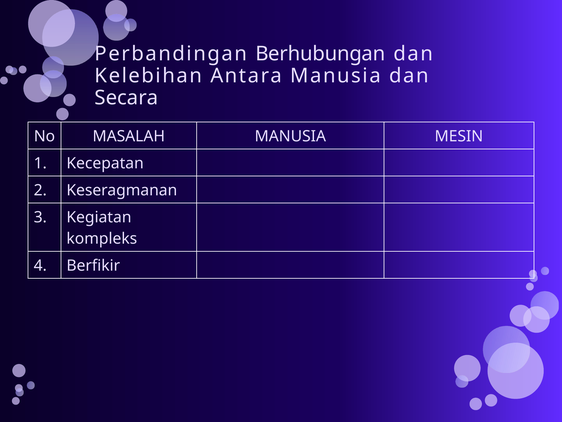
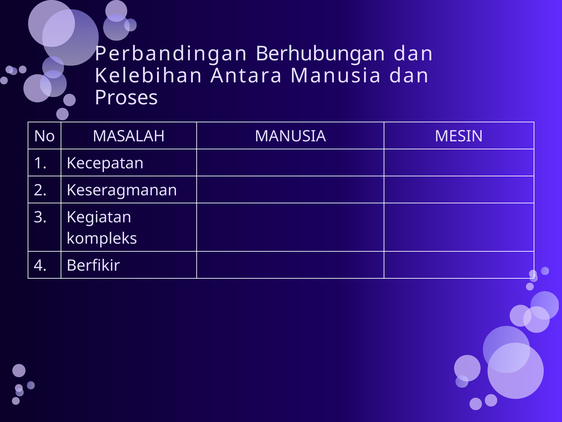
Secara: Secara -> Proses
